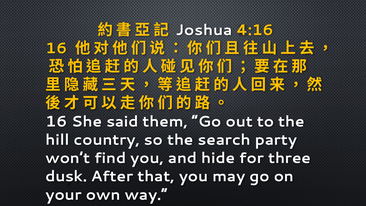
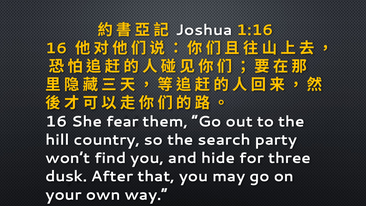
4:16: 4:16 -> 1:16
said: said -> fear
